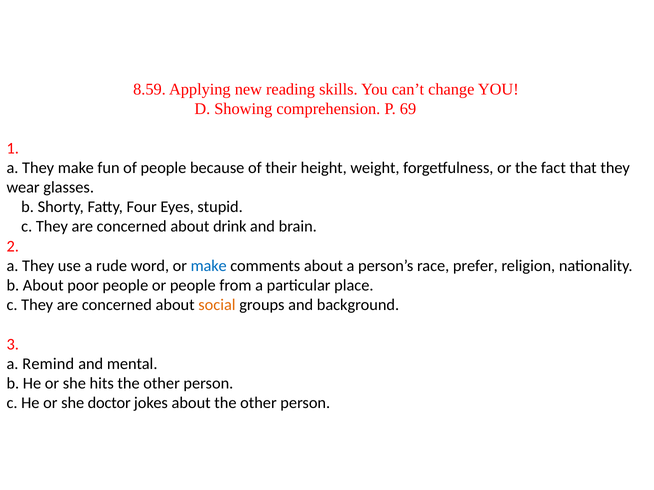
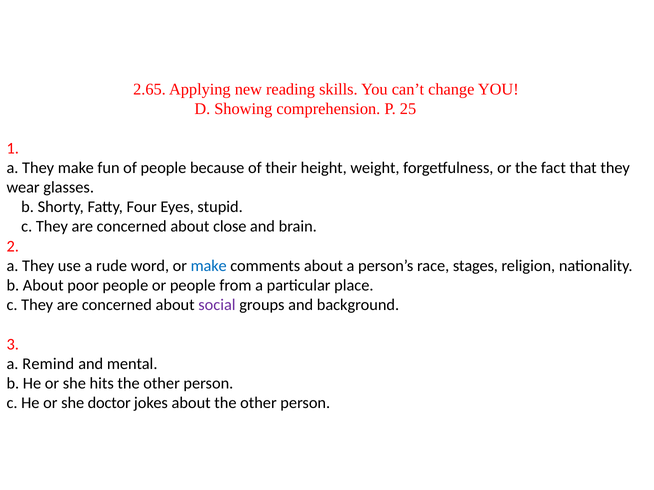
8.59: 8.59 -> 2.65
69: 69 -> 25
drink: drink -> close
prefer: prefer -> stages
social colour: orange -> purple
